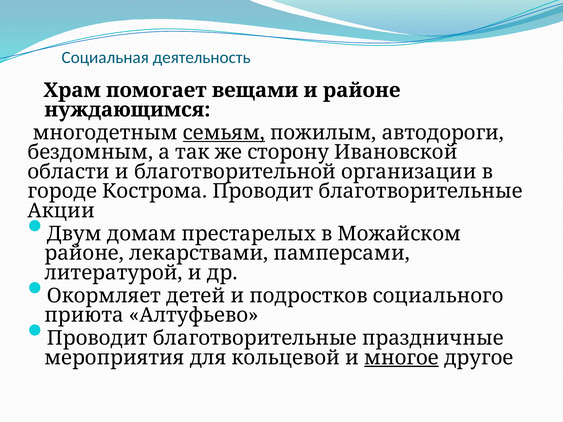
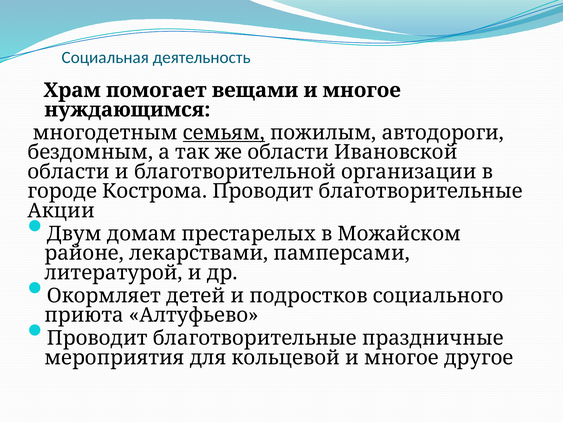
вещами и районе: районе -> многое
же сторону: сторону -> области
многое at (402, 358) underline: present -> none
